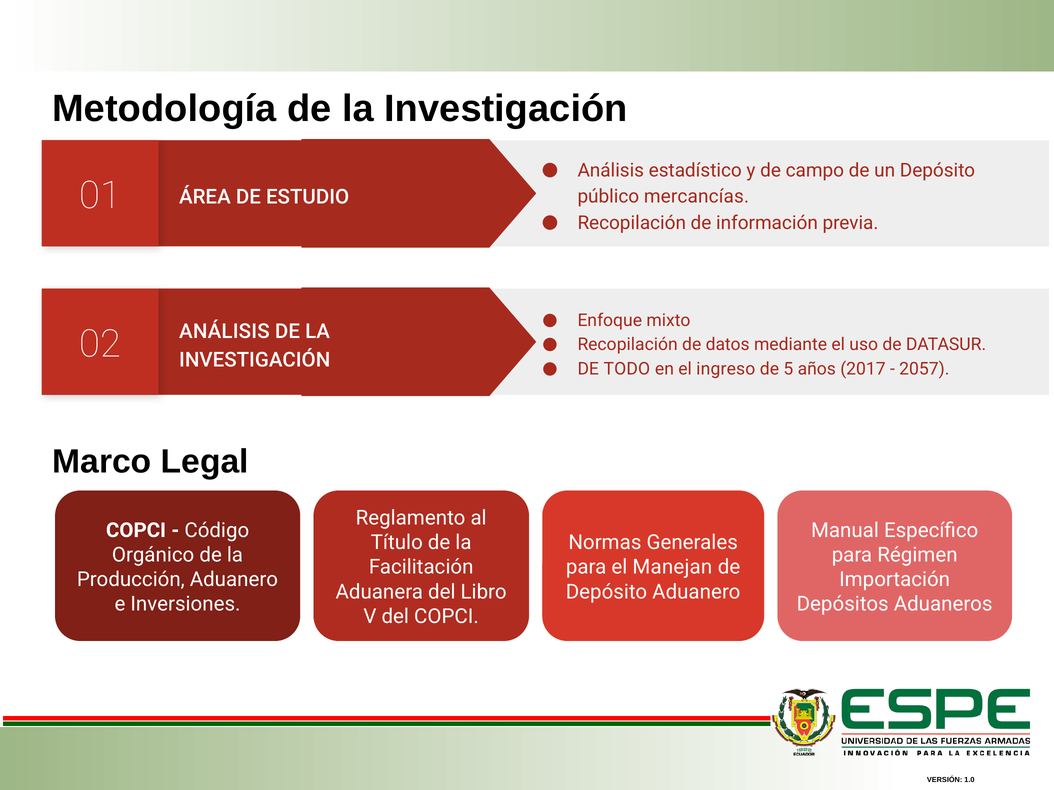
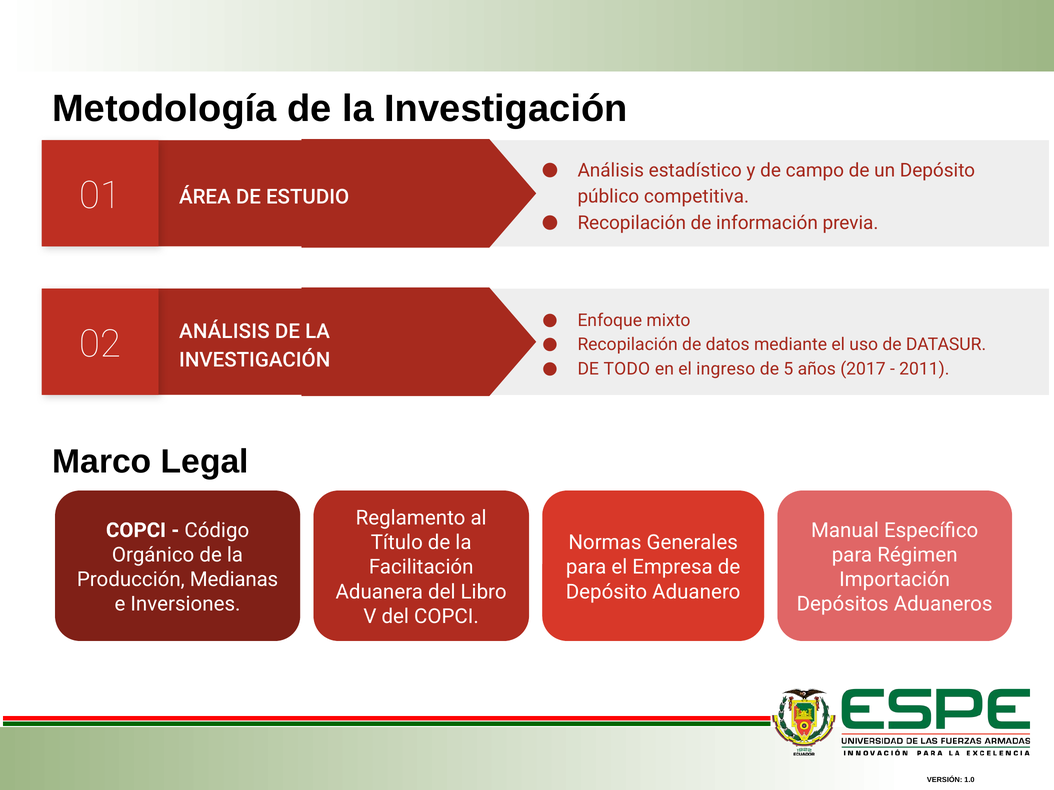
mercancías: mercancías -> competitiva
2057: 2057 -> 2011
Manejan: Manejan -> Empresa
Producción Aduanero: Aduanero -> Medianas
